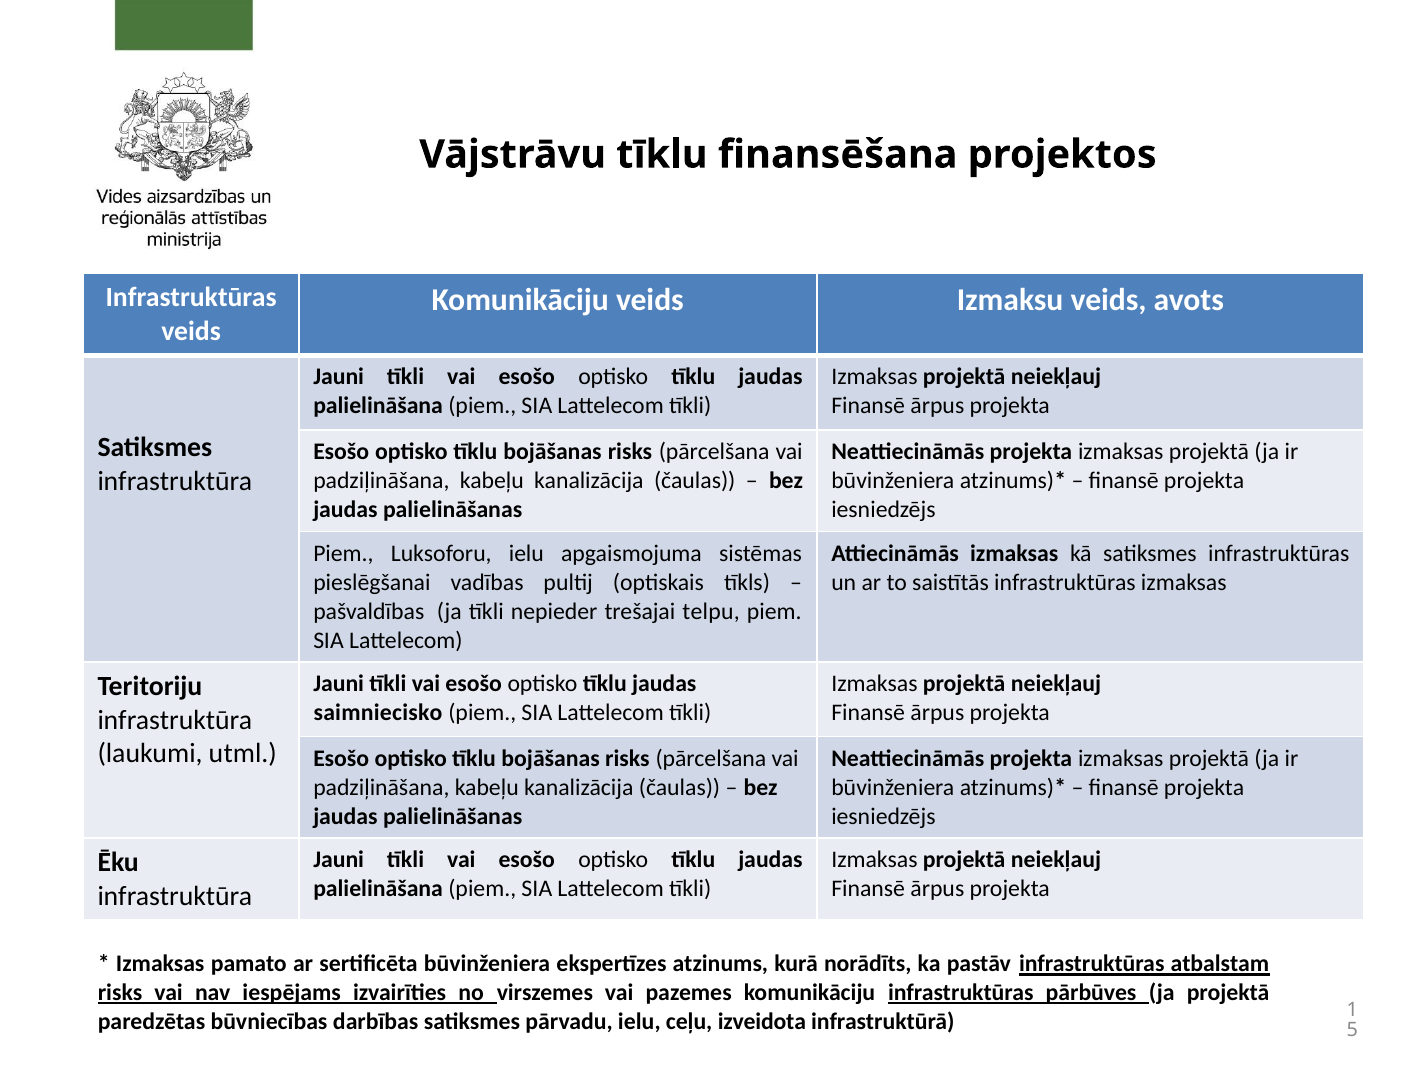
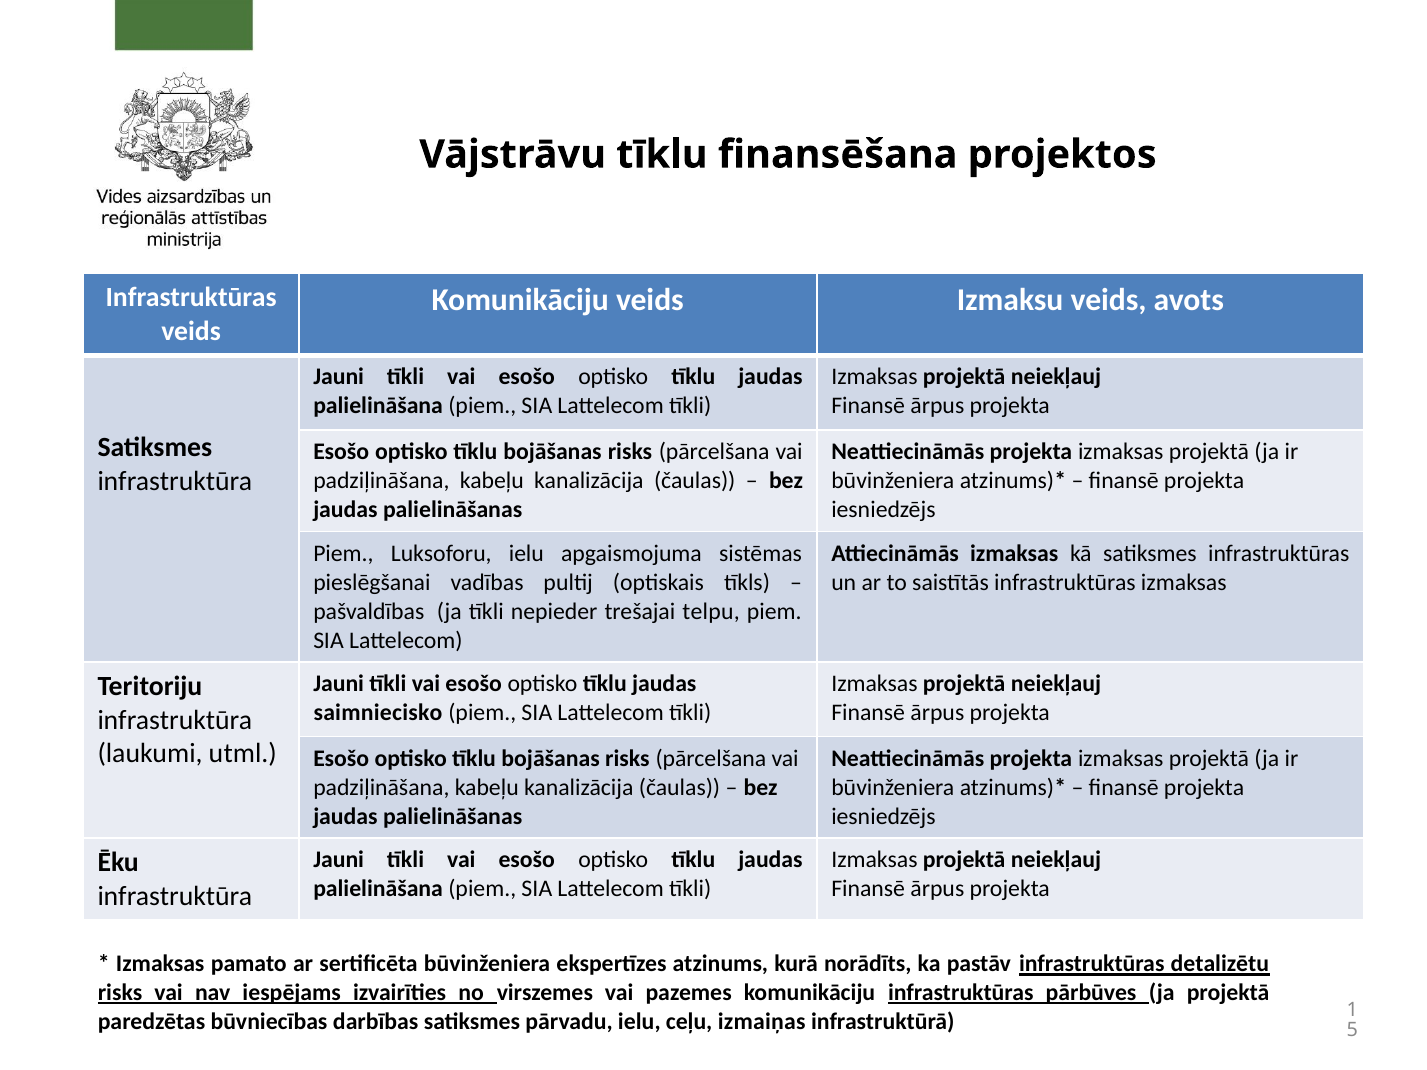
atbalstam: atbalstam -> detalizētu
izveidota: izveidota -> izmaiņas
